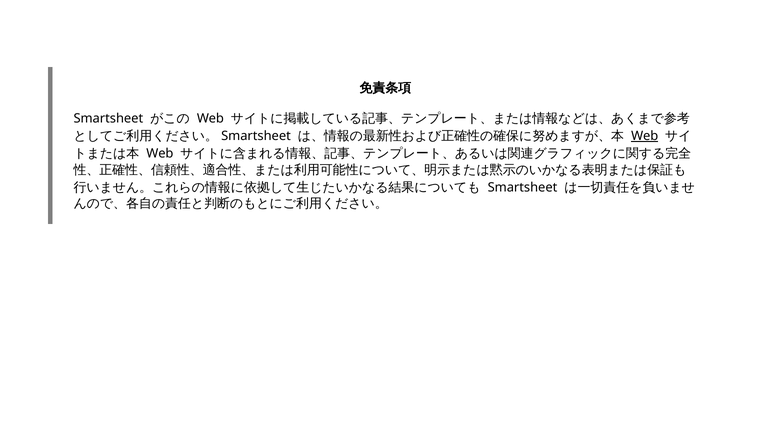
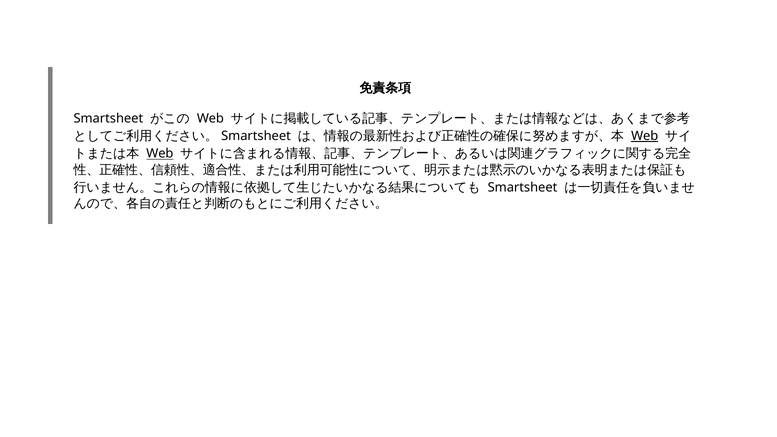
Web at (160, 154) underline: none -> present
